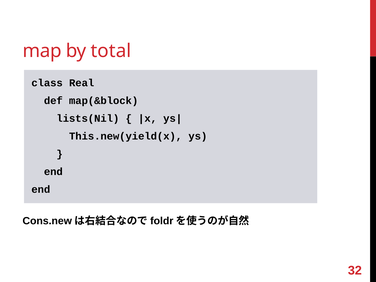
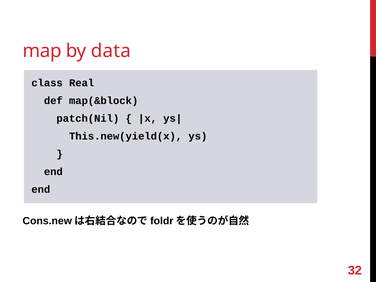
total: total -> data
lists(Nil: lists(Nil -> patch(Nil
